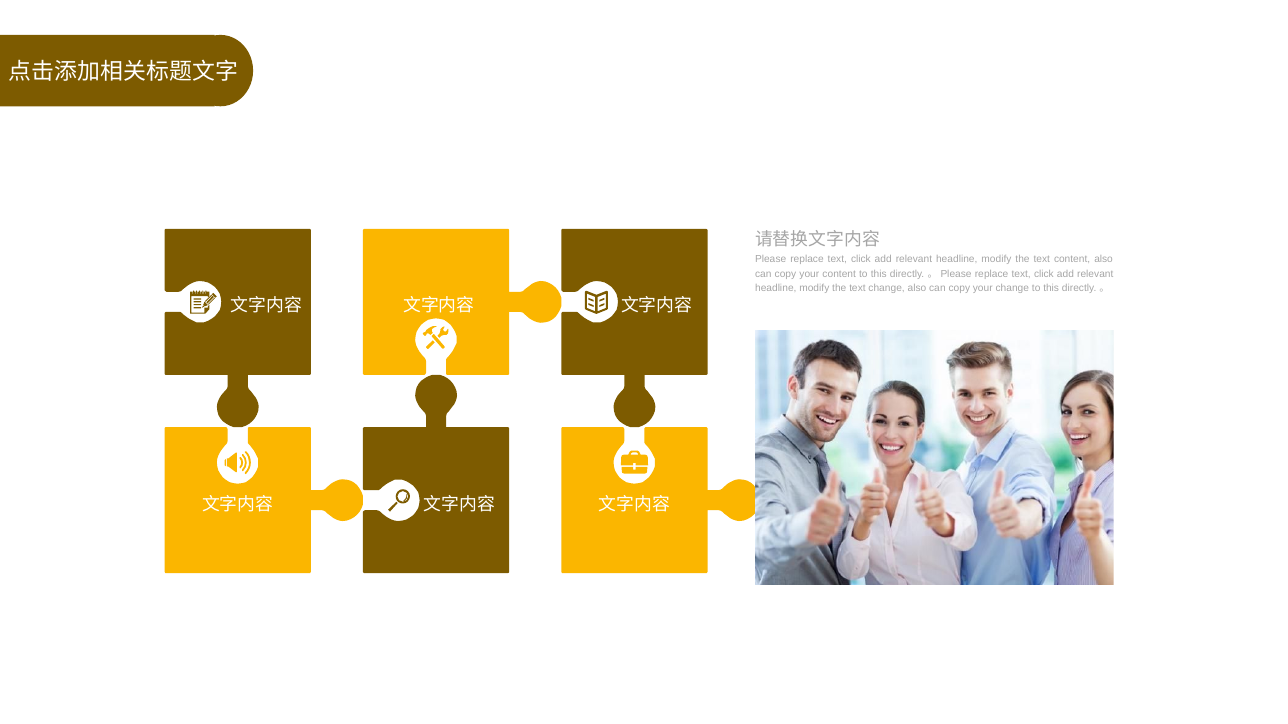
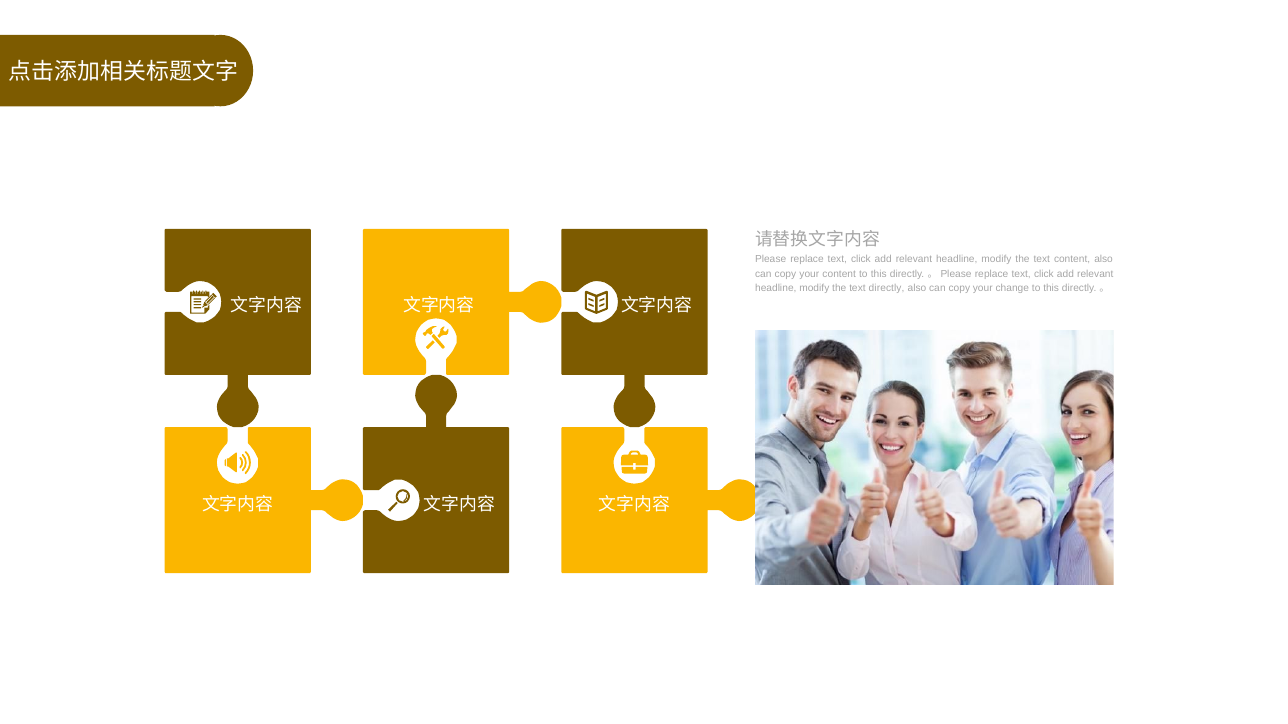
text change: change -> directly
